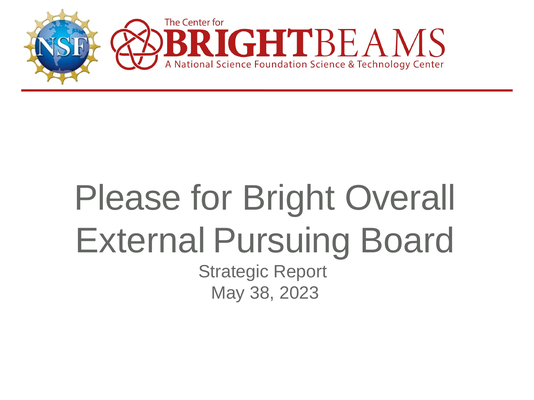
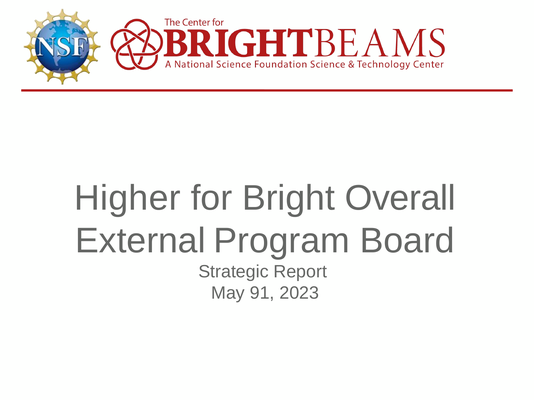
Please: Please -> Higher
Pursuing: Pursuing -> Program
38: 38 -> 91
